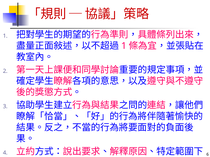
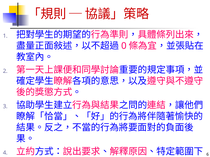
1 at (124, 46): 1 -> 0
